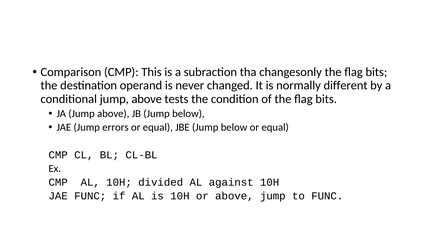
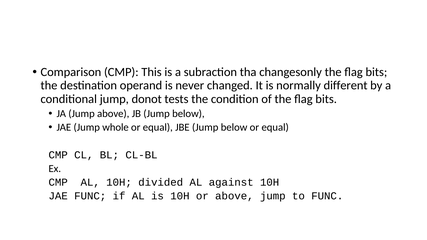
conditional jump above: above -> donot
errors: errors -> whole
